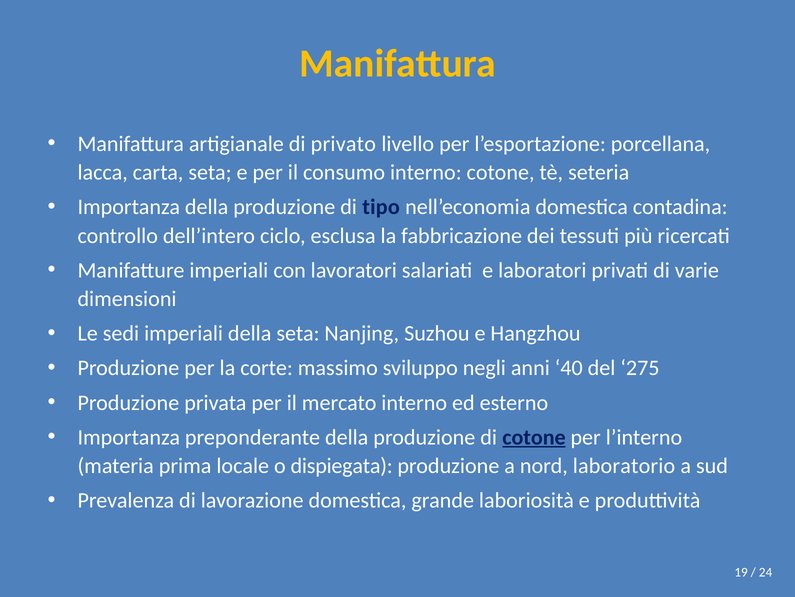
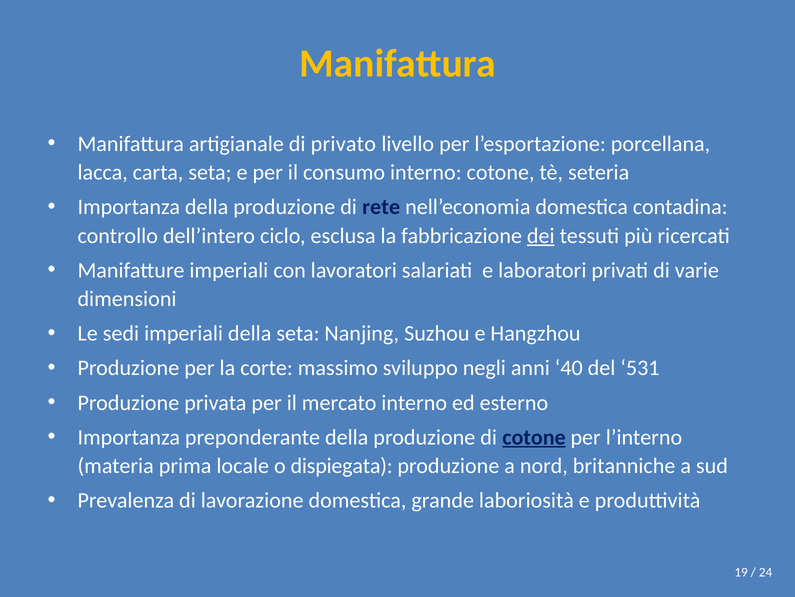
tipo: tipo -> rete
dei underline: none -> present
275: 275 -> 531
laboratorio: laboratorio -> britanniche
